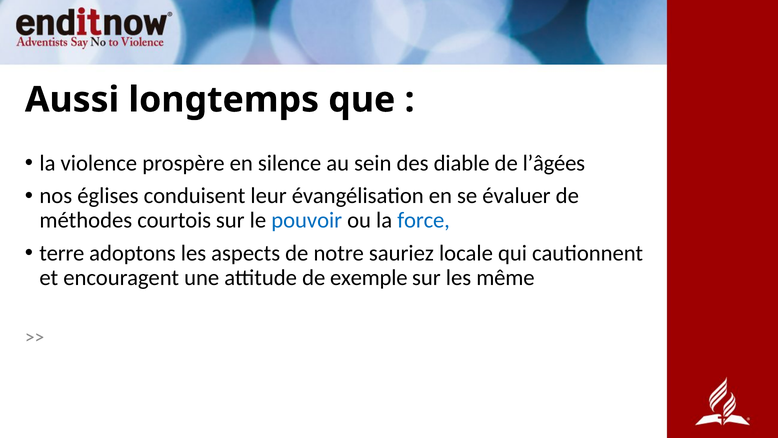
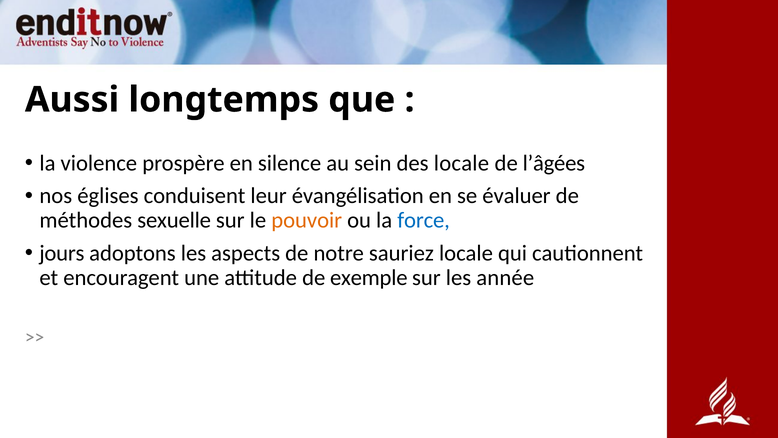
des diable: diable -> locale
courtois: courtois -> sexuelle
pouvoir colour: blue -> orange
terre: terre -> jours
même: même -> année
